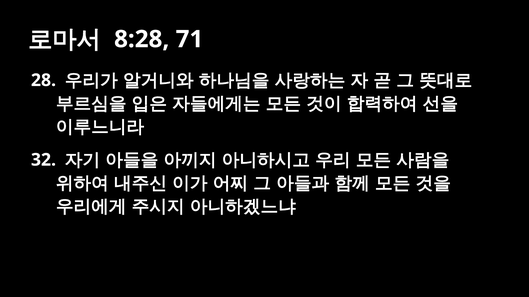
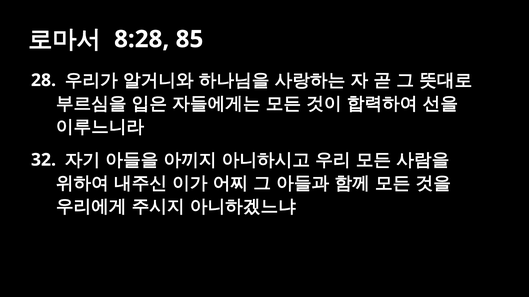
71: 71 -> 85
